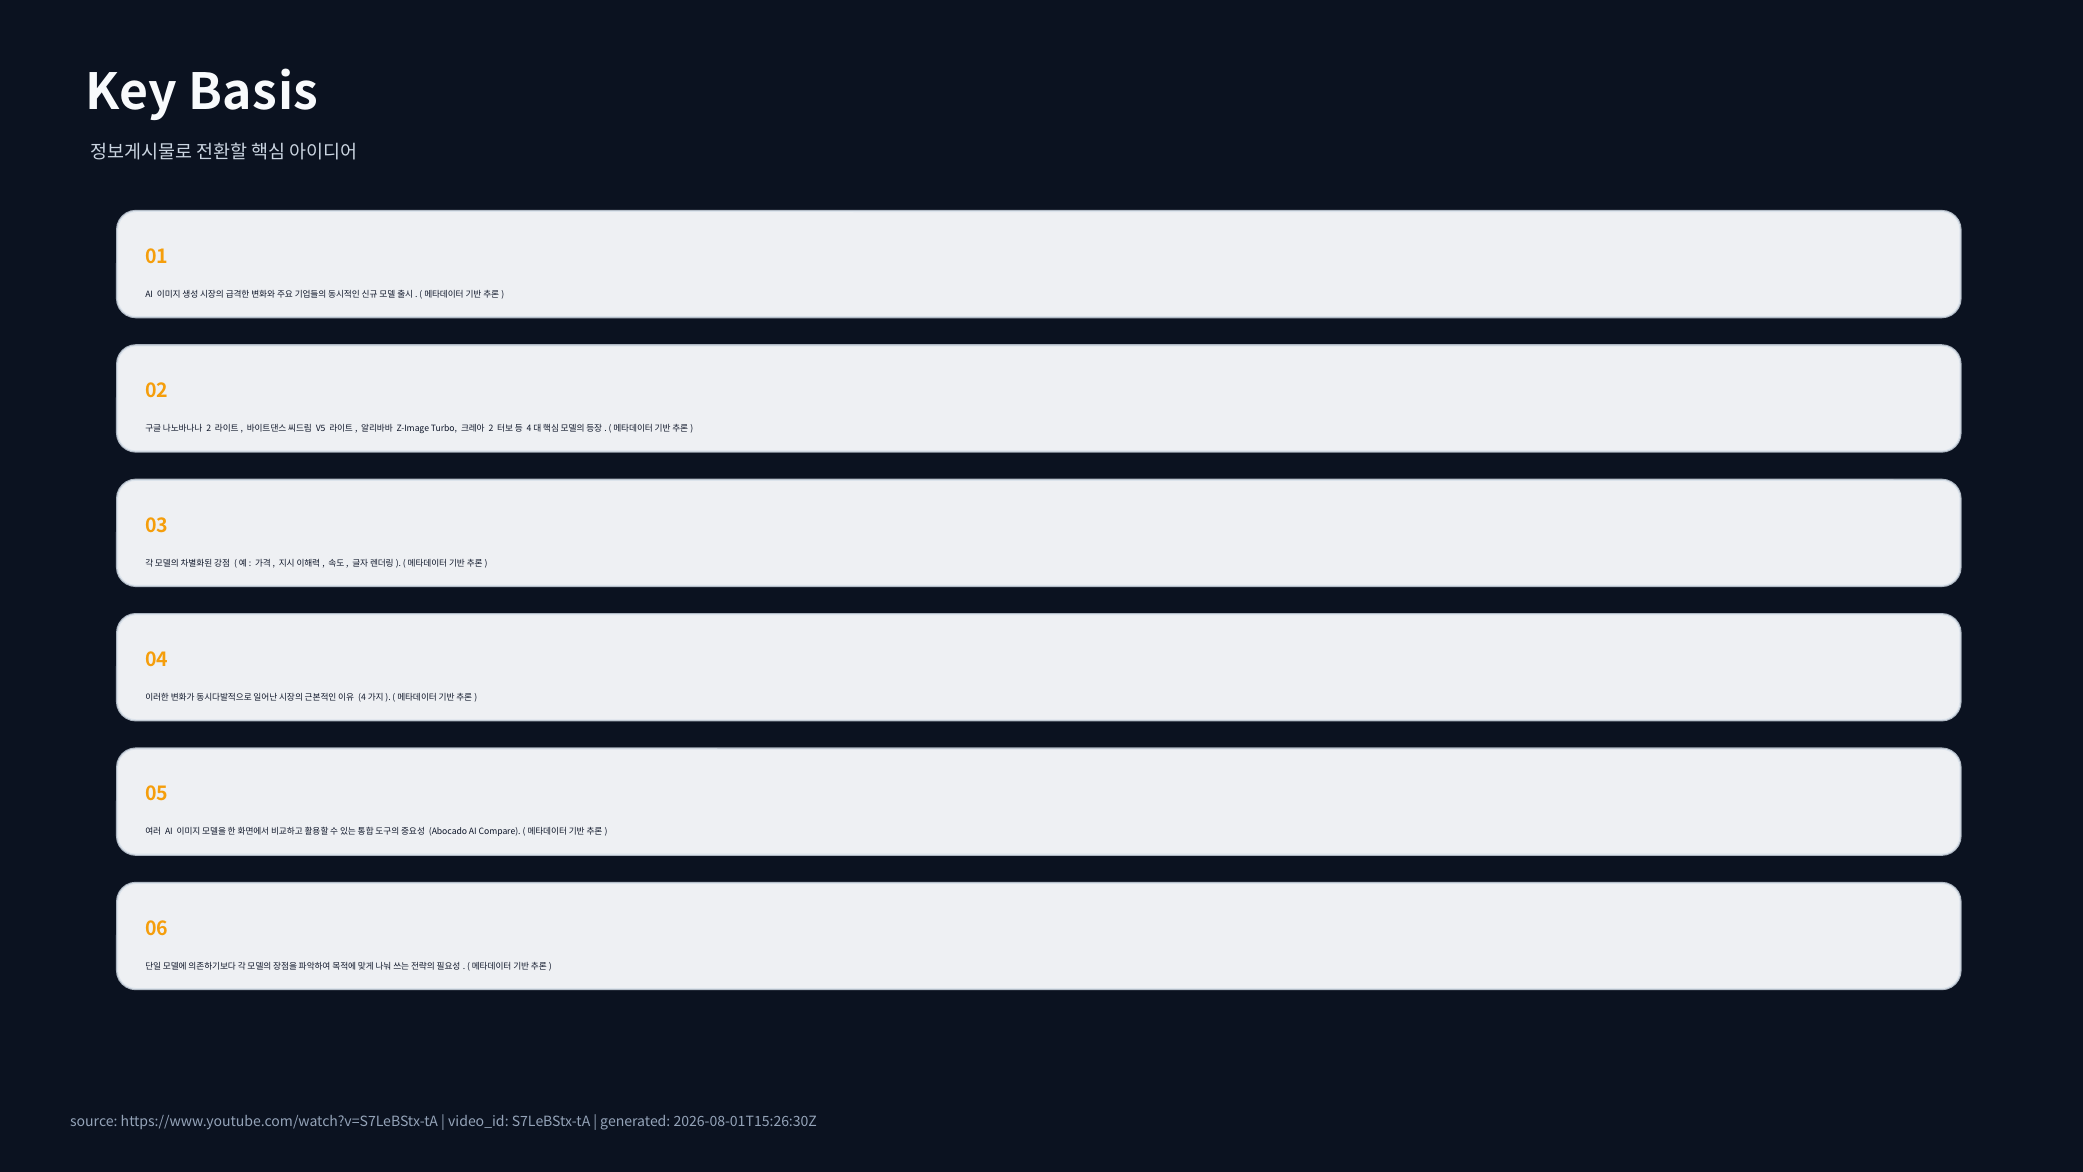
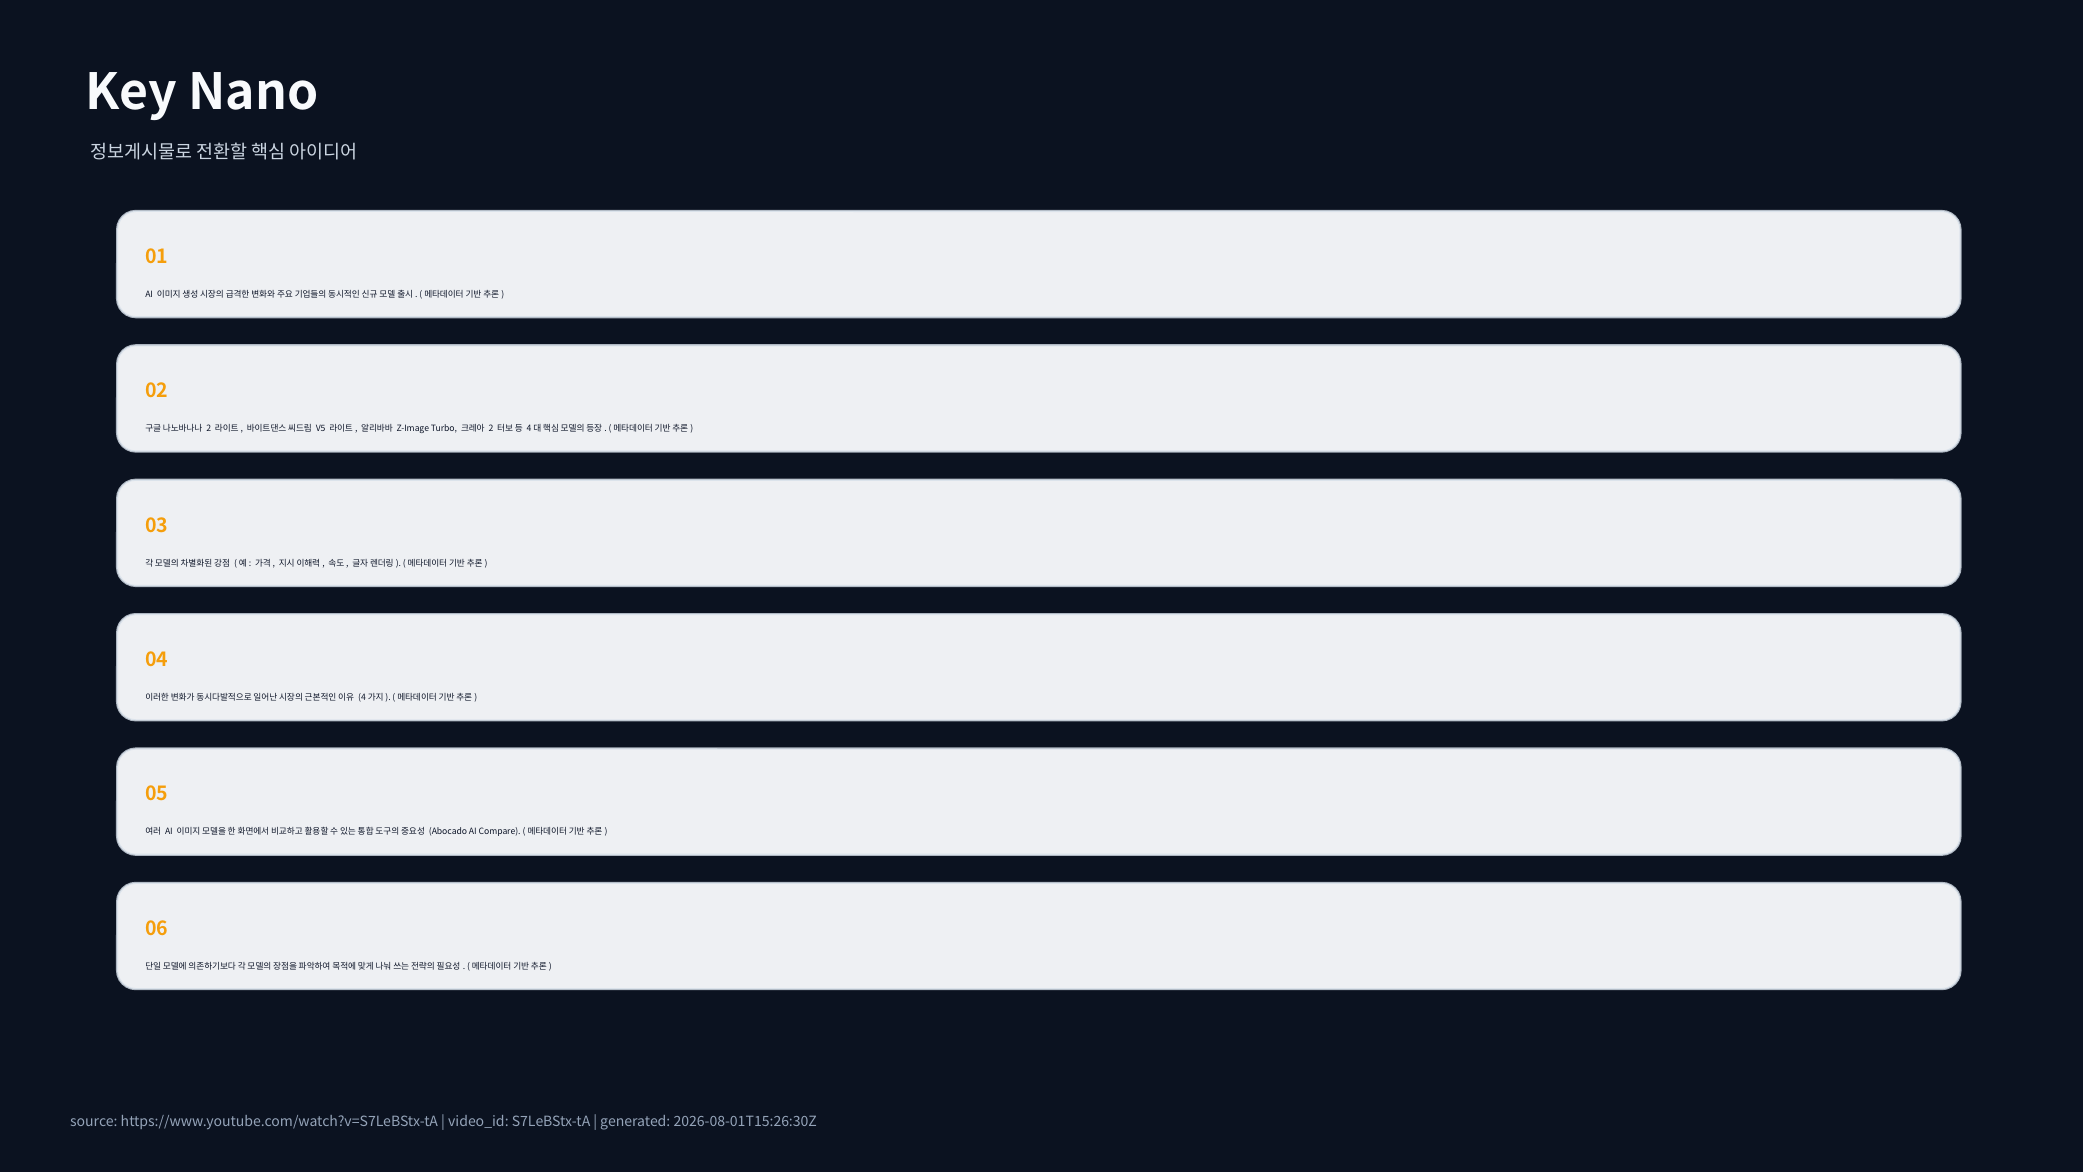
Basis: Basis -> Nano
